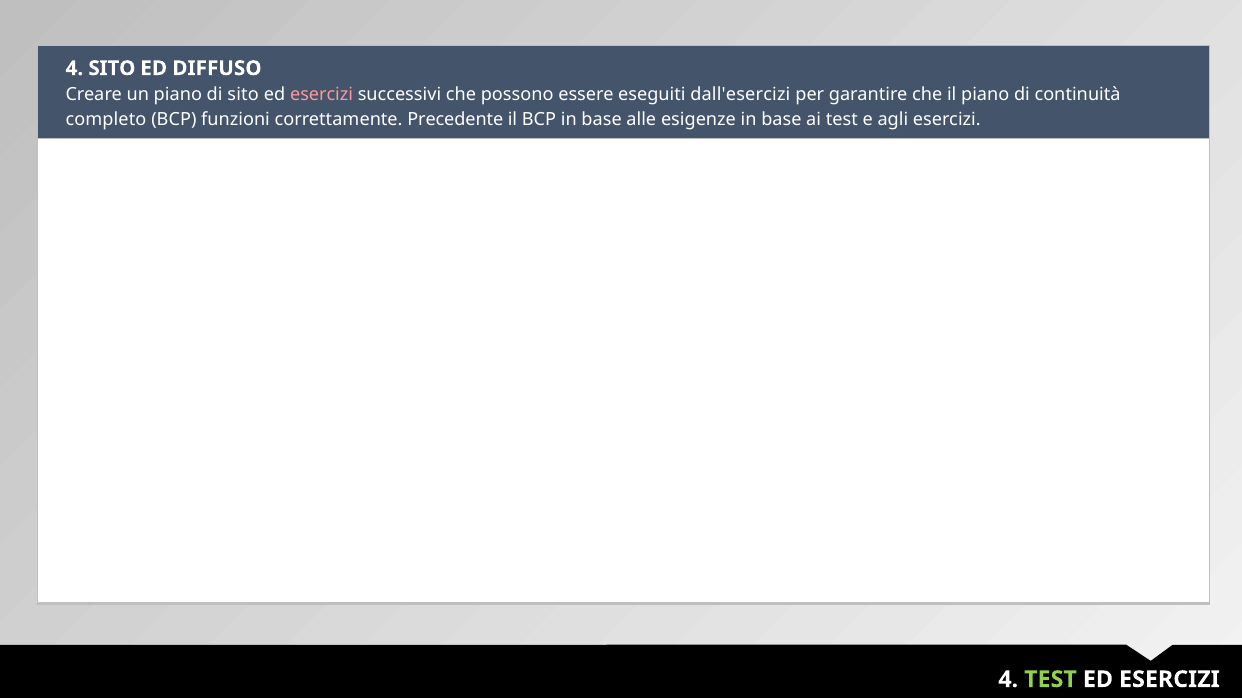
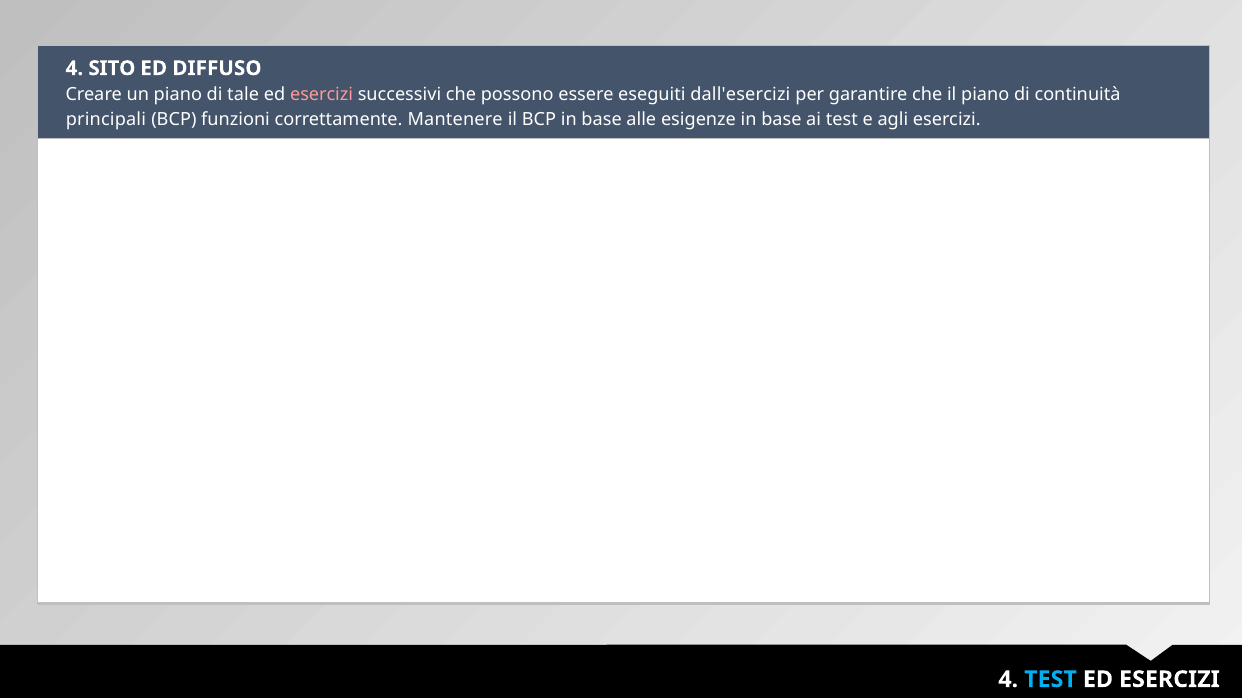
di sito: sito -> tale
completo: completo -> principali
Precedente: Precedente -> Mantenere
TEST at (1051, 680) colour: light green -> light blue
